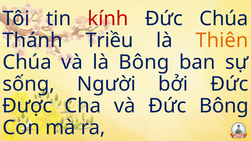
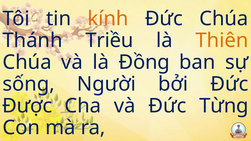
kính colour: red -> orange
là Bông: Bông -> Đồng
Đức Bông: Bông -> Từng
